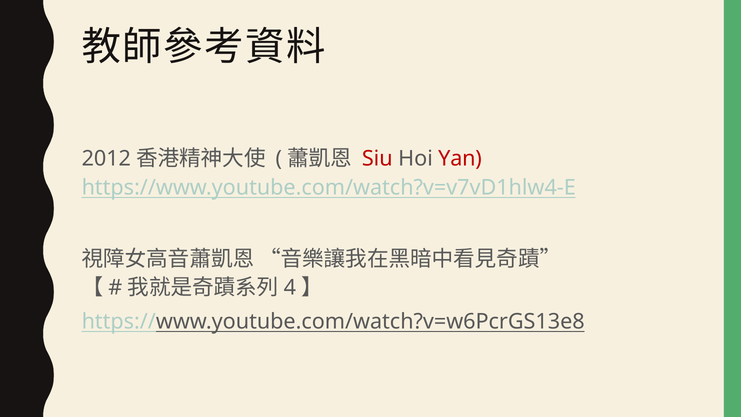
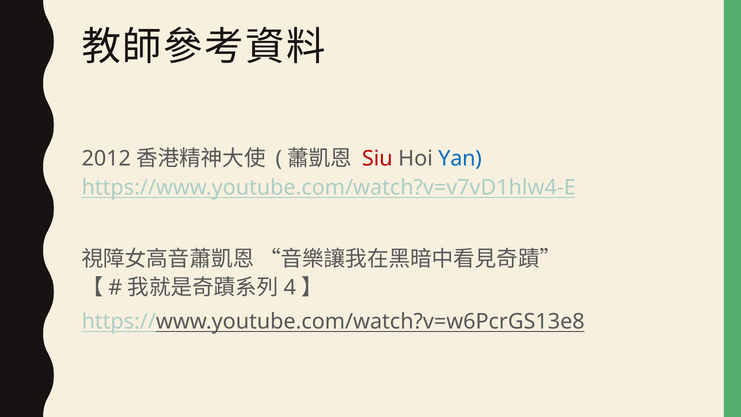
Yan colour: red -> blue
